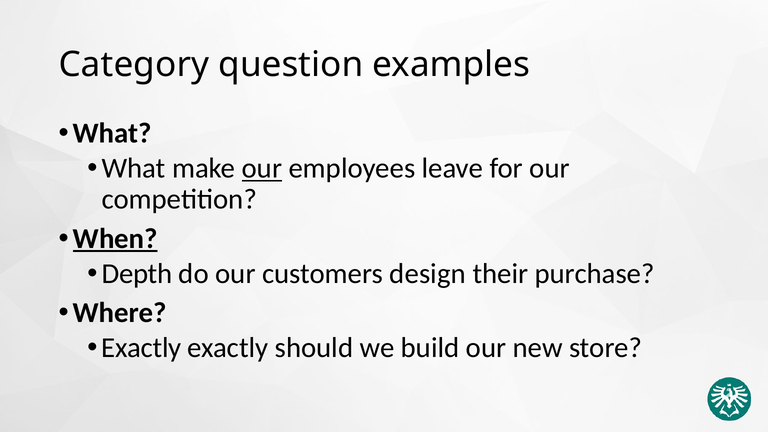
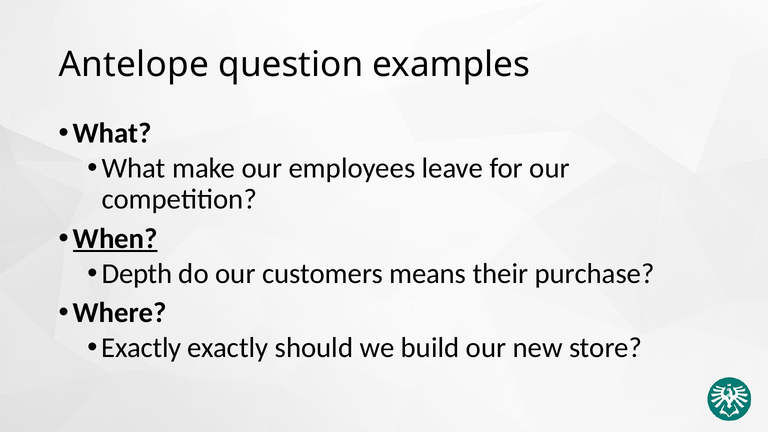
Category: Category -> Antelope
our at (262, 168) underline: present -> none
design: design -> means
